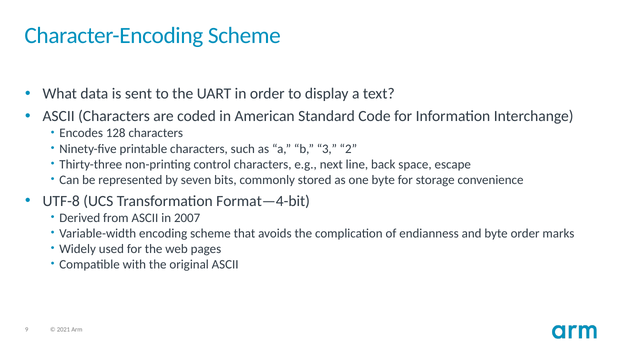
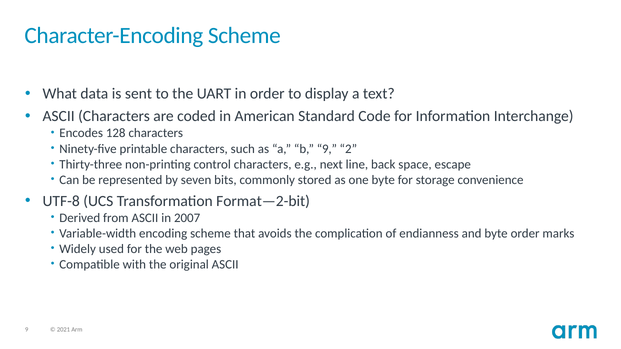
b 3: 3 -> 9
Format—4-bit: Format—4-bit -> Format—2-bit
